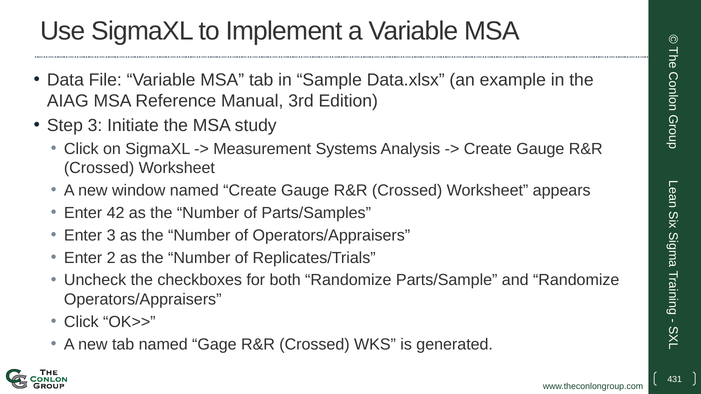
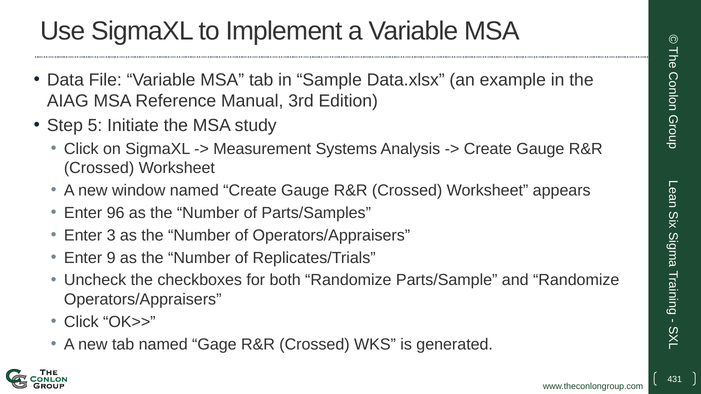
Step 3: 3 -> 5
42: 42 -> 96
2: 2 -> 9
